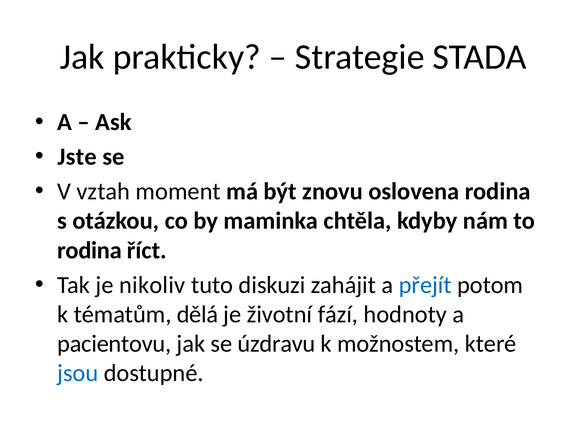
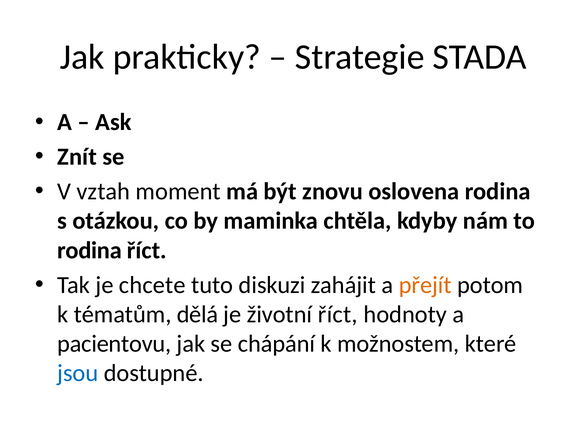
Jste: Jste -> Znít
nikoliv: nikoliv -> chcete
přejít colour: blue -> orange
životní fází: fází -> říct
úzdravu: úzdravu -> chápání
